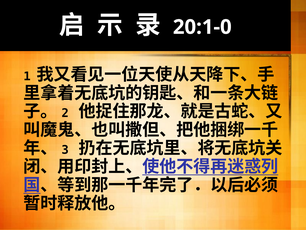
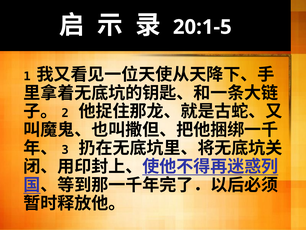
20:1-0: 20:1-0 -> 20:1-5
